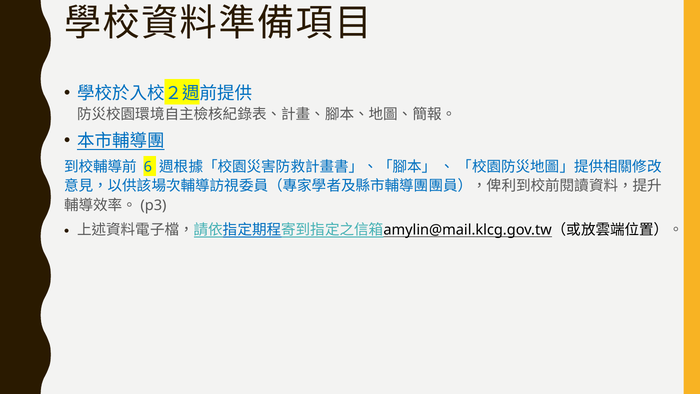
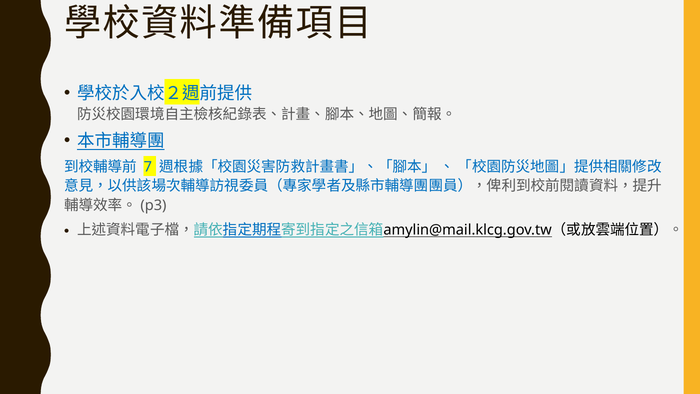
6: 6 -> 7
